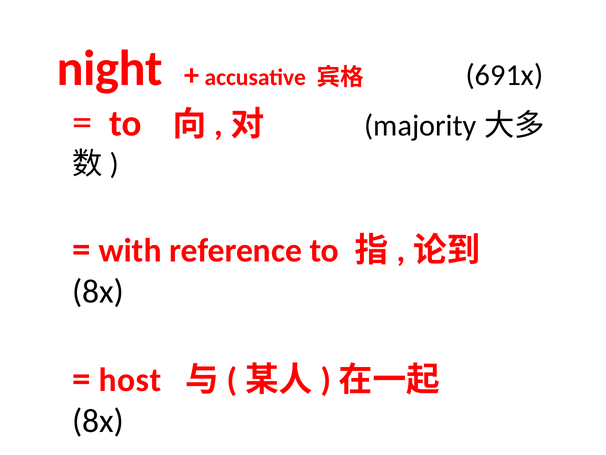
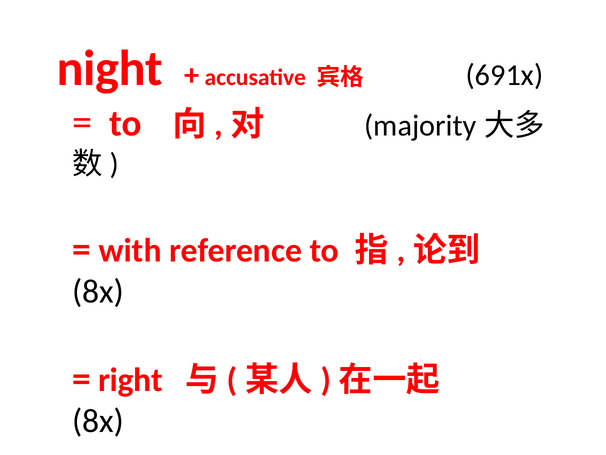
host: host -> right
